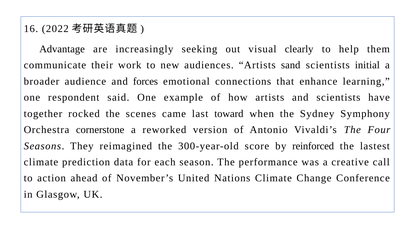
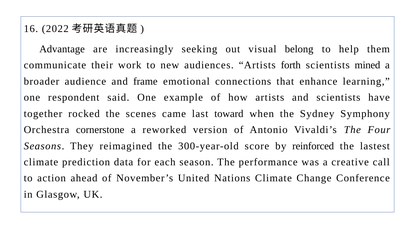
clearly: clearly -> belong
sand: sand -> forth
initial: initial -> mined
forces: forces -> frame
